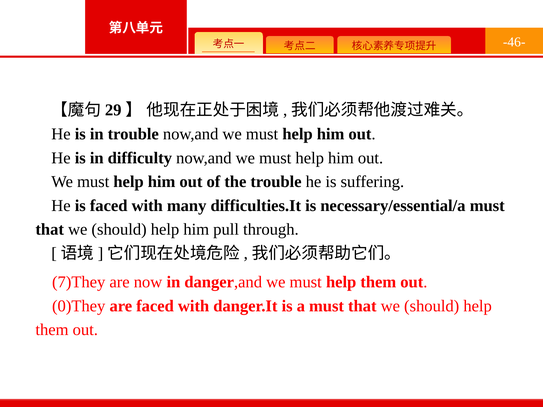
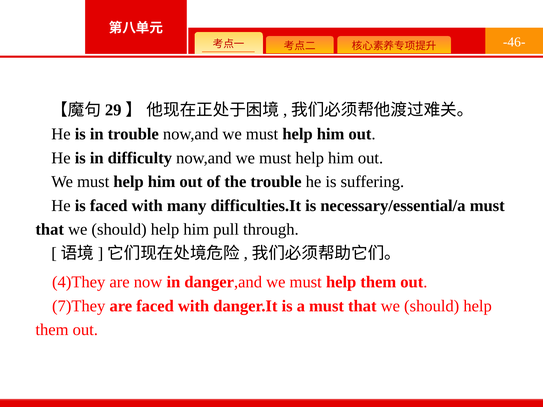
7)They: 7)They -> 4)They
0)They: 0)They -> 7)They
